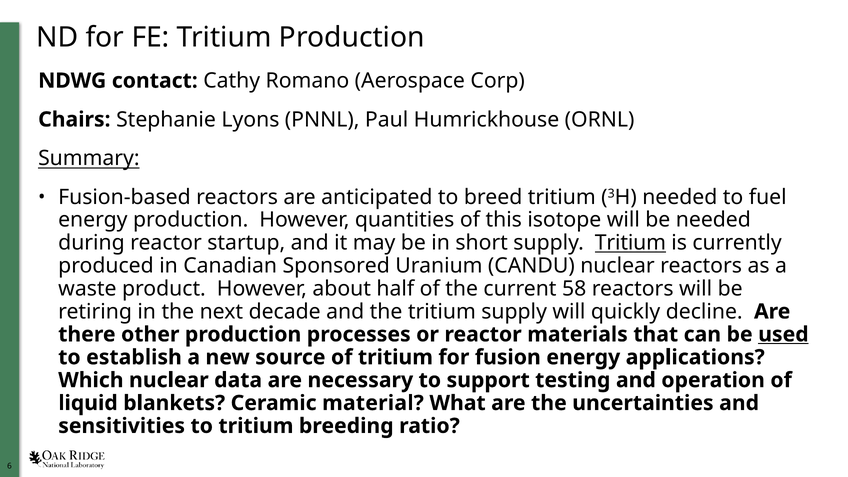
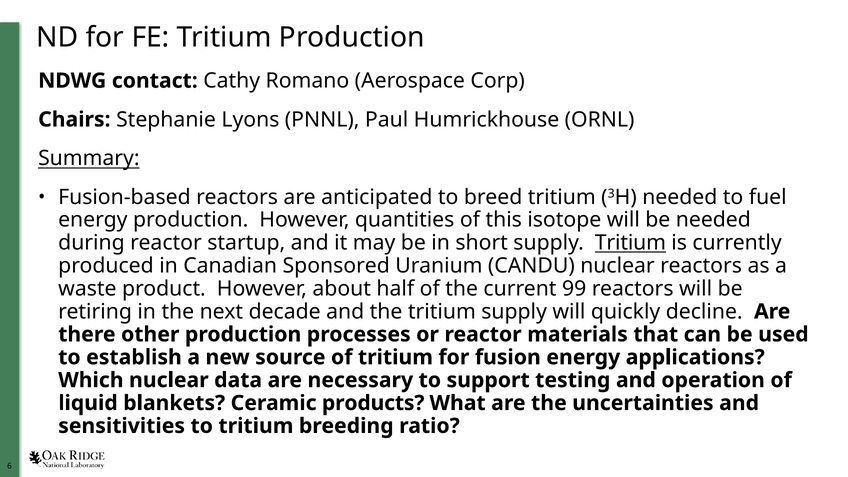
58: 58 -> 99
used underline: present -> none
material: material -> products
